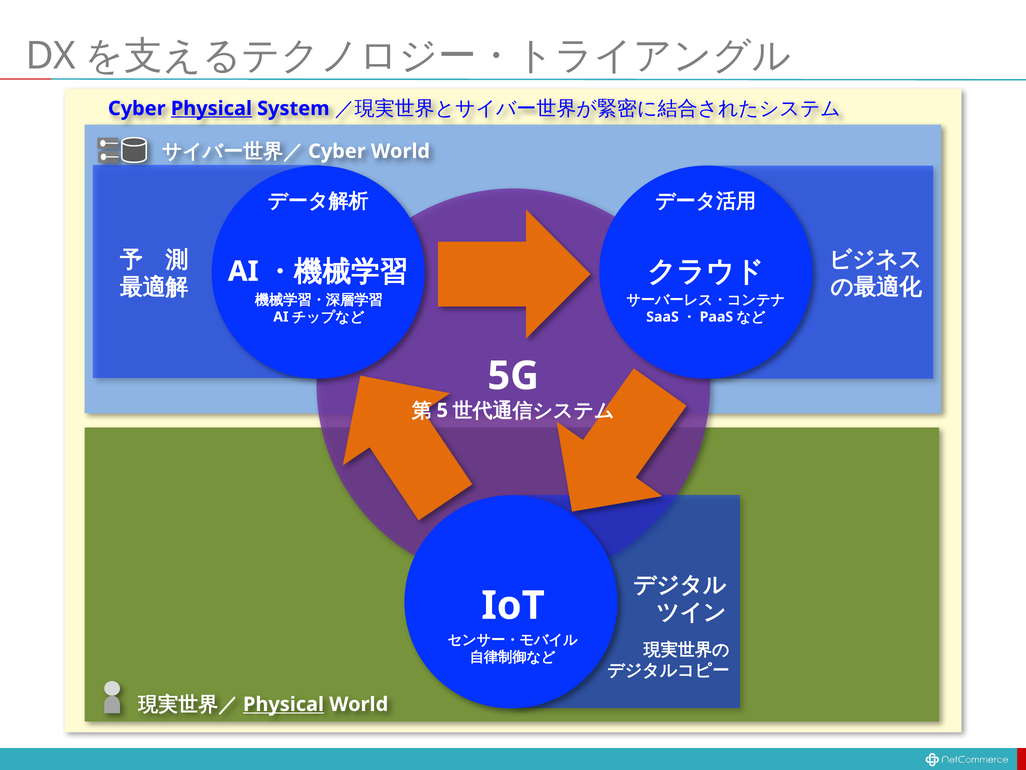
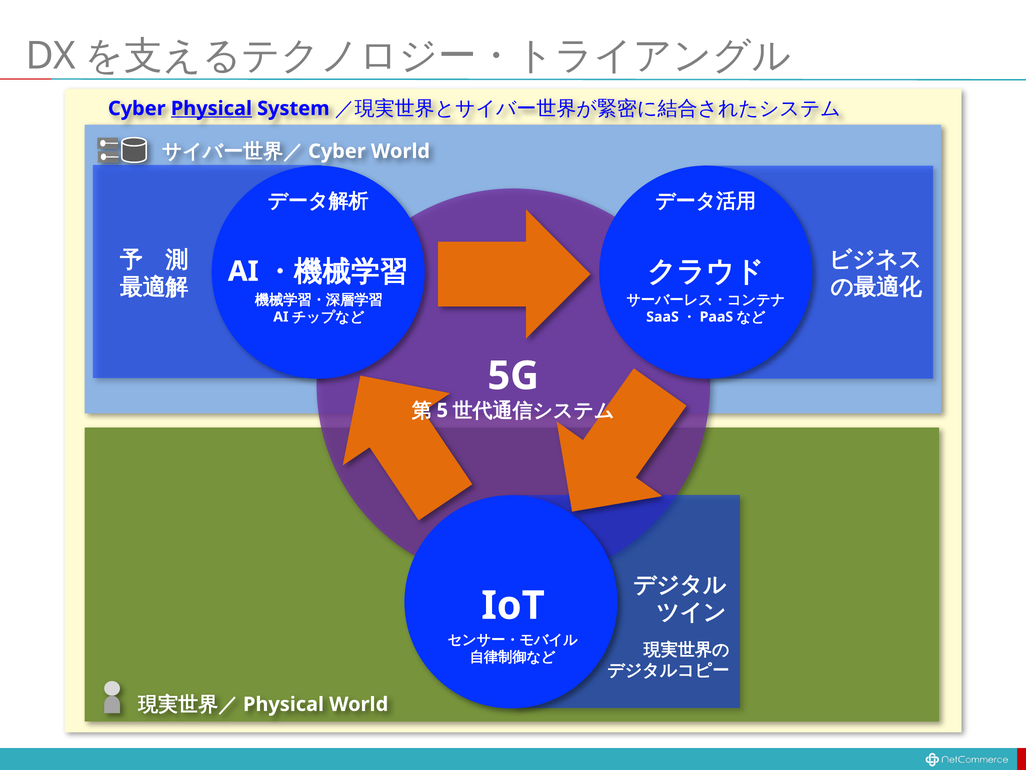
Physical at (284, 704) underline: present -> none
